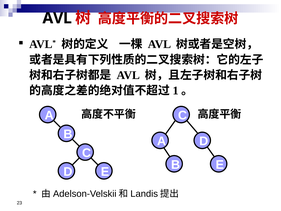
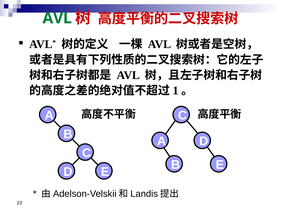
AVL at (57, 18) colour: black -> green
